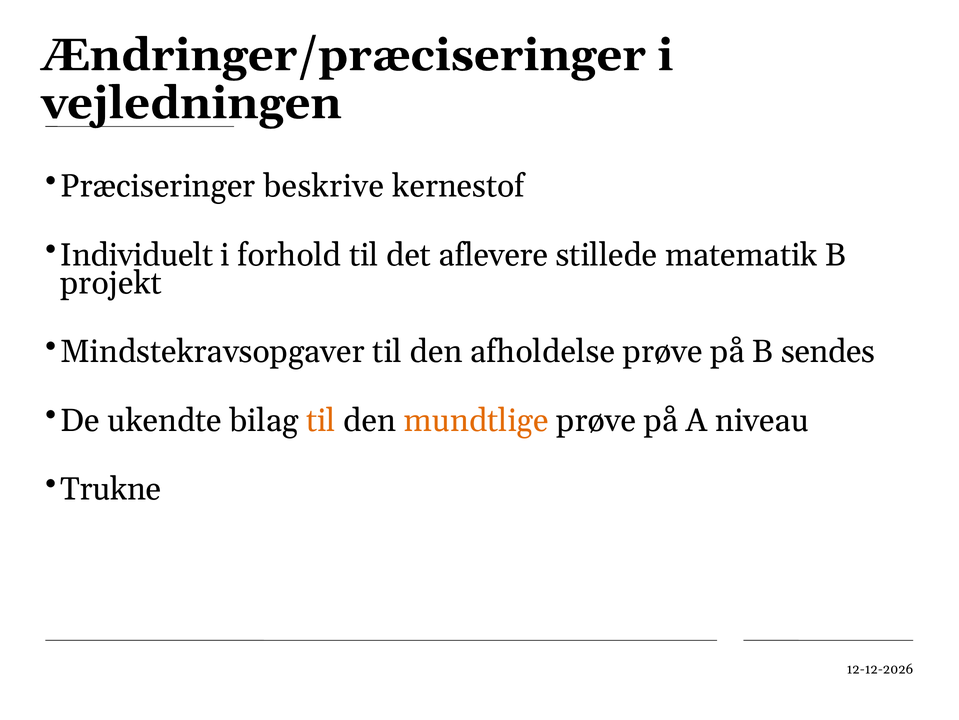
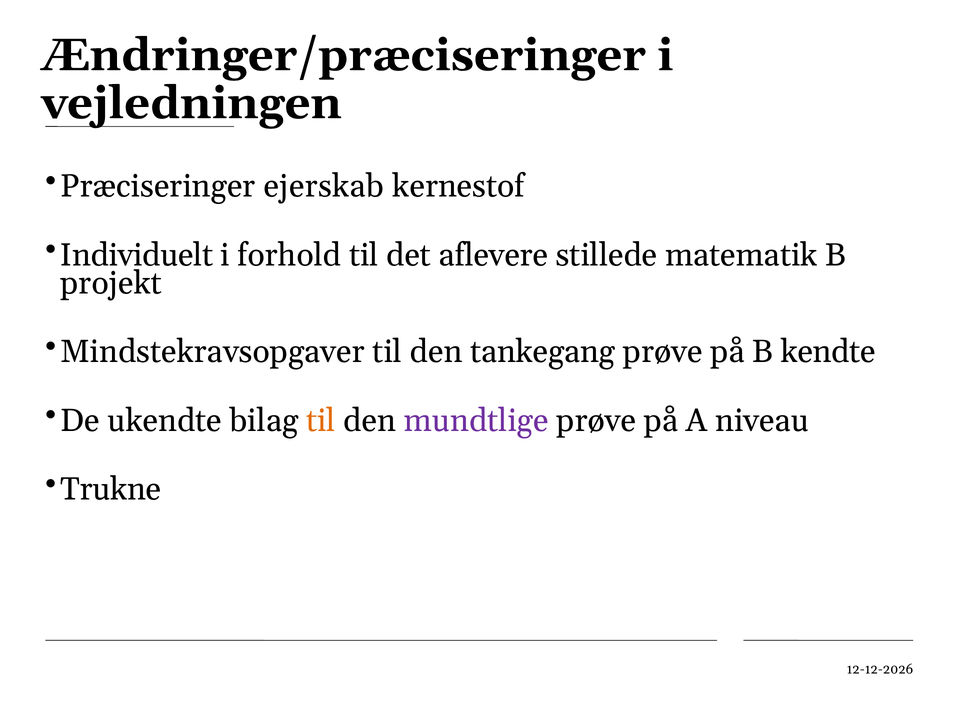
beskrive: beskrive -> ejerskab
afholdelse: afholdelse -> tankegang
sendes: sendes -> kendte
mundtlige colour: orange -> purple
